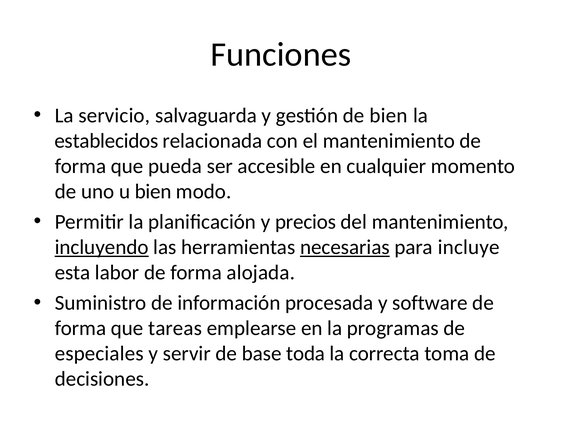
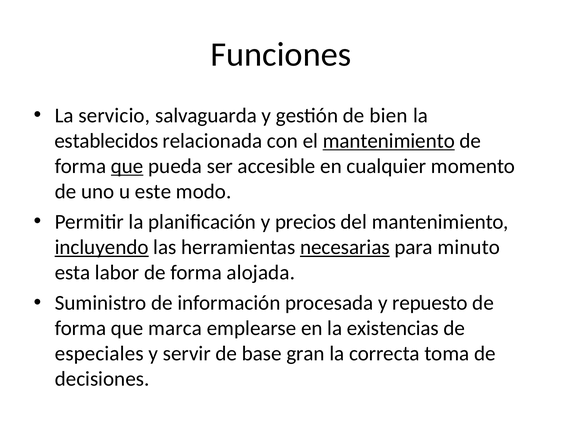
mantenimiento at (389, 141) underline: none -> present
que at (127, 166) underline: none -> present
u bien: bien -> este
incluye: incluye -> minuto
software: software -> repuesto
tareas: tareas -> marca
programas: programas -> existencias
toda: toda -> gran
